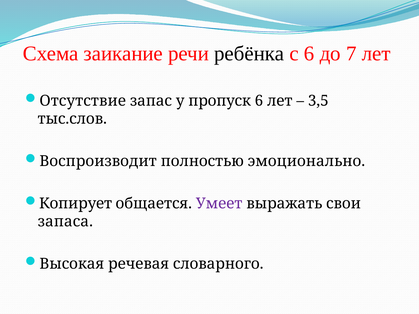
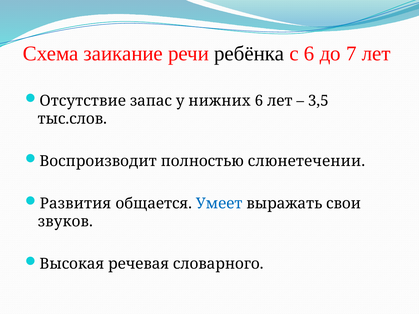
пропуск: пропуск -> нижних
эмоционально: эмоционально -> слюнетечении
Копирует: Копирует -> Развития
Умеет colour: purple -> blue
запаса: запаса -> звуков
